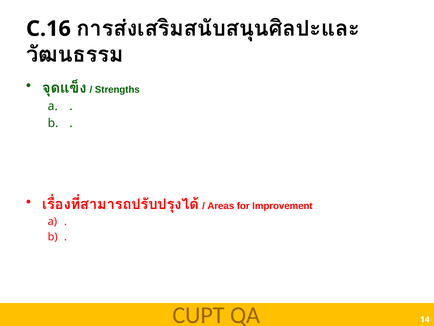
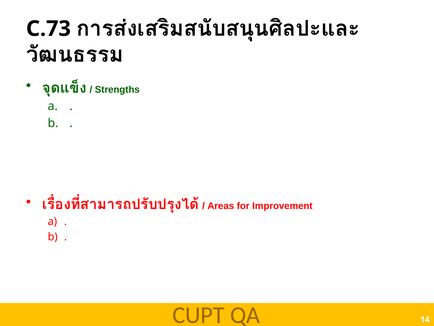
C.16: C.16 -> C.73
